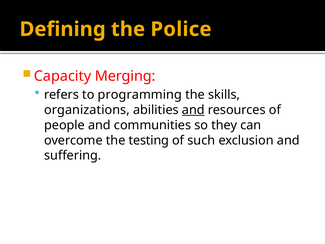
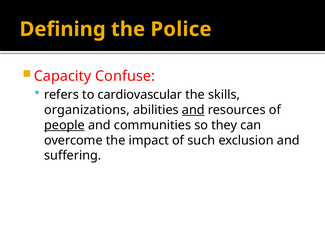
Merging: Merging -> Confuse
programming: programming -> cardiovascular
people underline: none -> present
testing: testing -> impact
